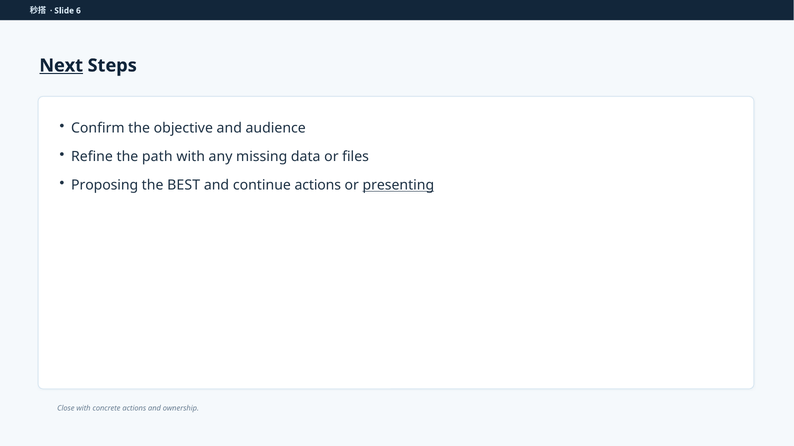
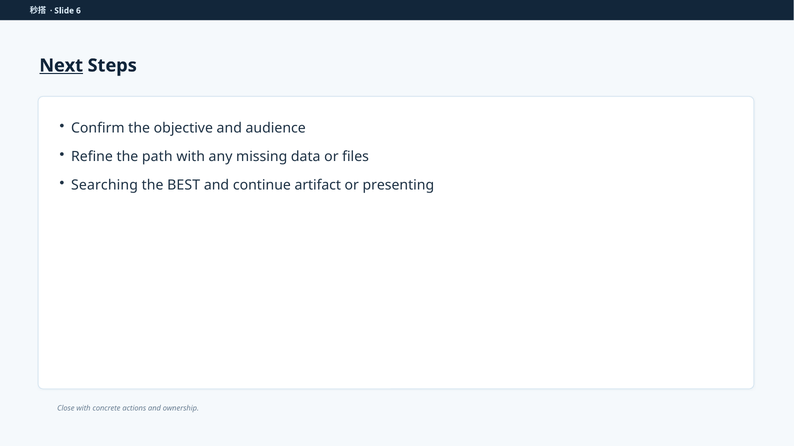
Proposing: Proposing -> Searching
continue actions: actions -> artifact
presenting underline: present -> none
